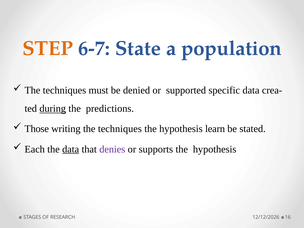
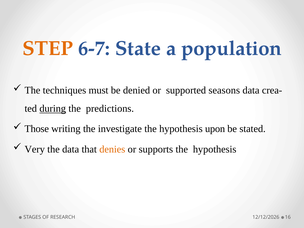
specific: specific -> seasons
writing the techniques: techniques -> investigate
learn: learn -> upon
Each: Each -> Very
data at (71, 149) underline: present -> none
denies colour: purple -> orange
